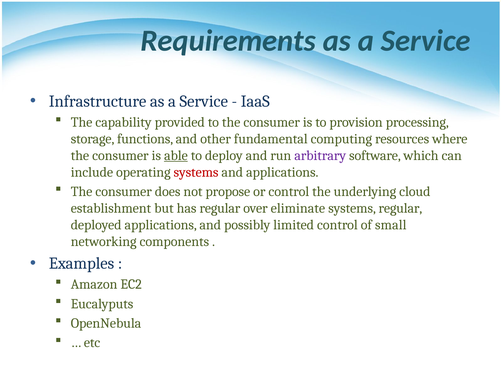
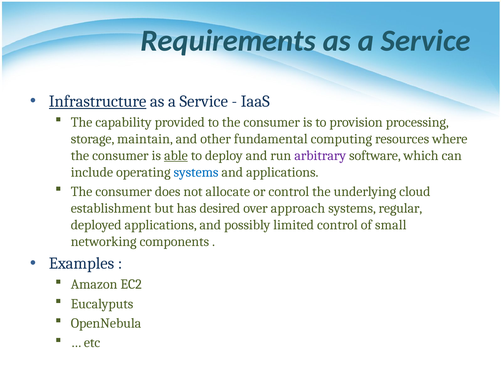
Infrastructure underline: none -> present
functions: functions -> maintain
systems at (196, 172) colour: red -> blue
propose: propose -> allocate
has regular: regular -> desired
eliminate: eliminate -> approach
